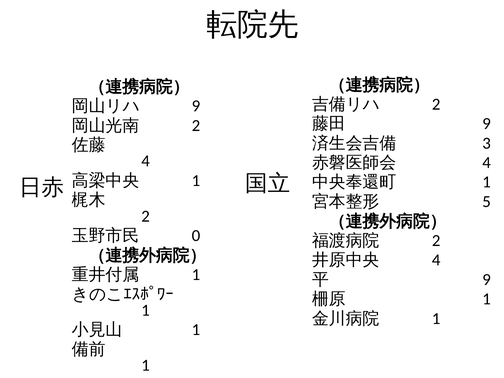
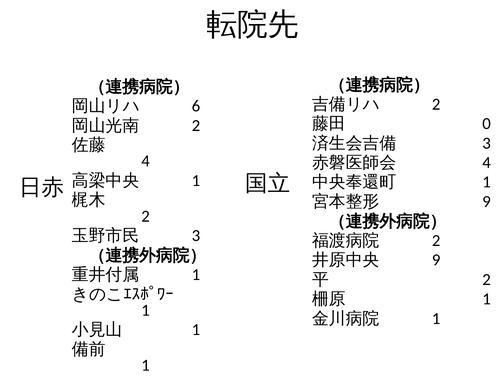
9 at (196, 106): 9 -> 6
9 at (487, 124): 9 -> 0
5 at (487, 202): 5 -> 9
0 at (196, 236): 0 -> 3
4 at (436, 260): 4 -> 9
9 at (487, 280): 9 -> 2
